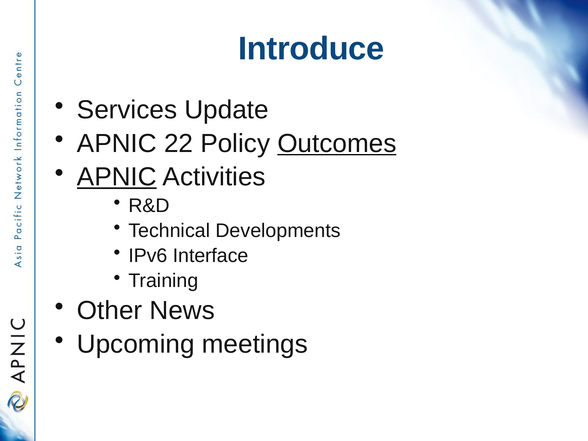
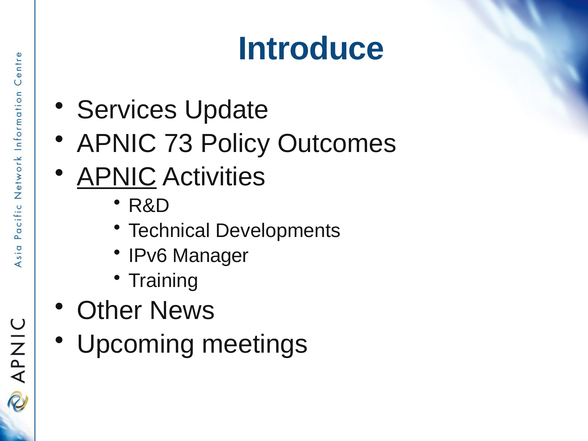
22: 22 -> 73
Outcomes underline: present -> none
Interface: Interface -> Manager
